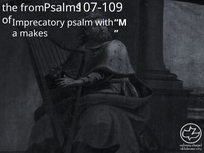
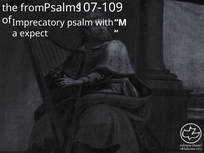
makes: makes -> expect
